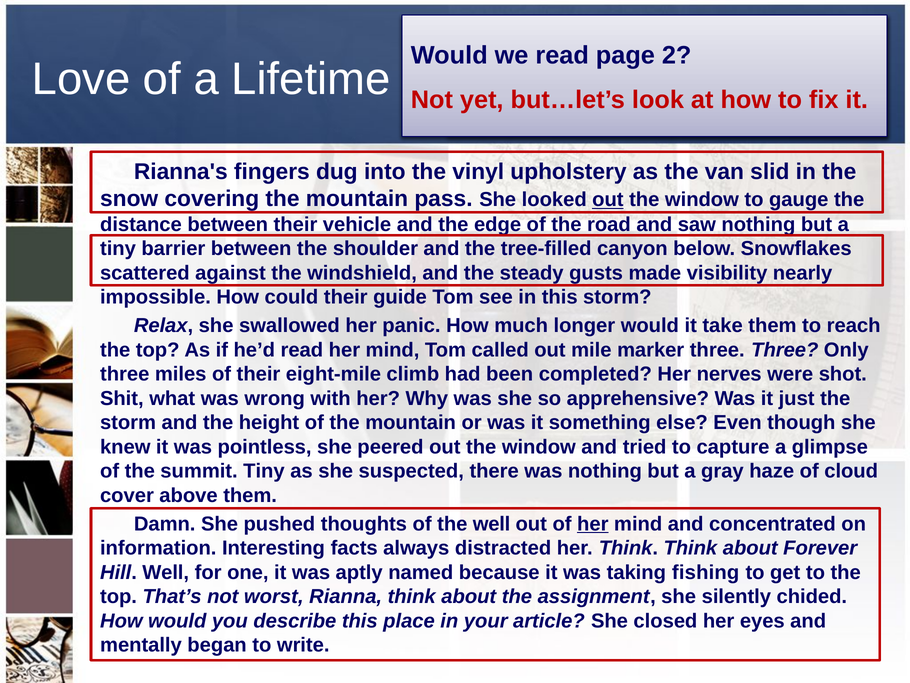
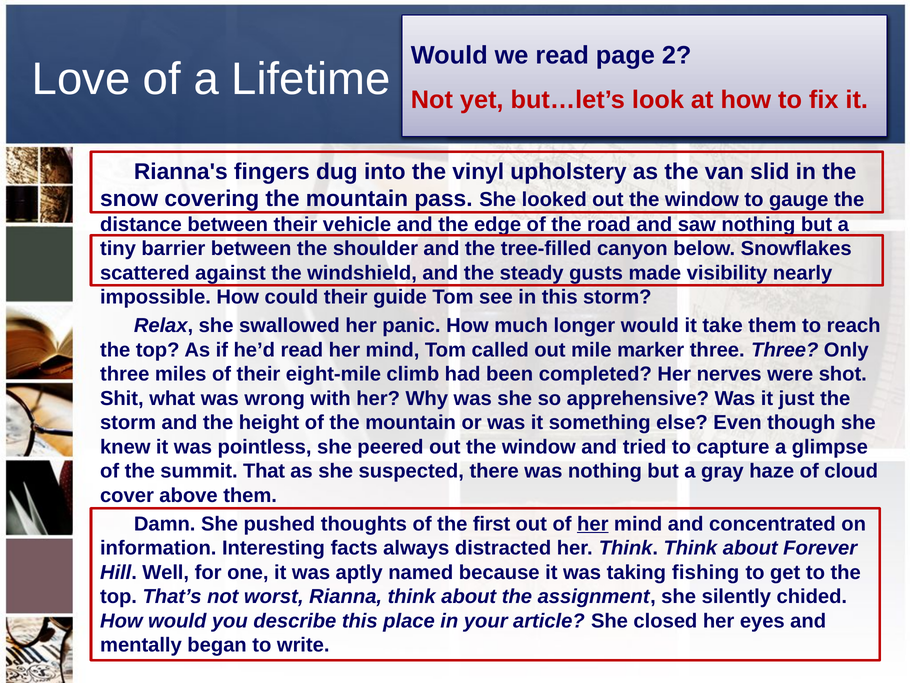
out at (608, 200) underline: present -> none
summit Tiny: Tiny -> That
the well: well -> first
